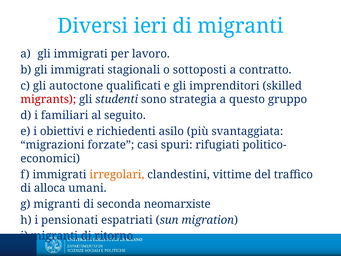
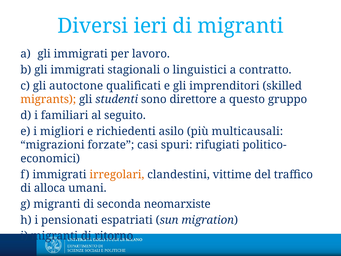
sottoposti: sottoposti -> linguistici
migrants colour: red -> orange
strategia: strategia -> direttore
obiettivi: obiettivi -> migliori
svantaggiata: svantaggiata -> multicausali
